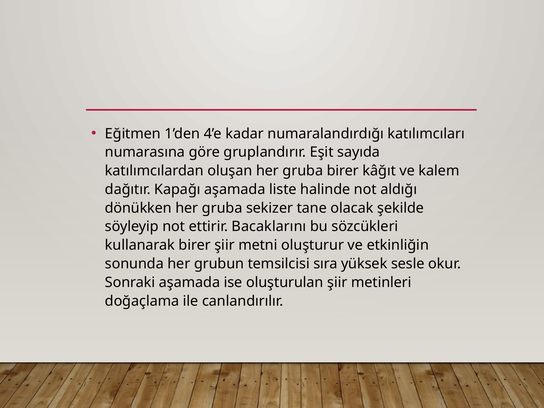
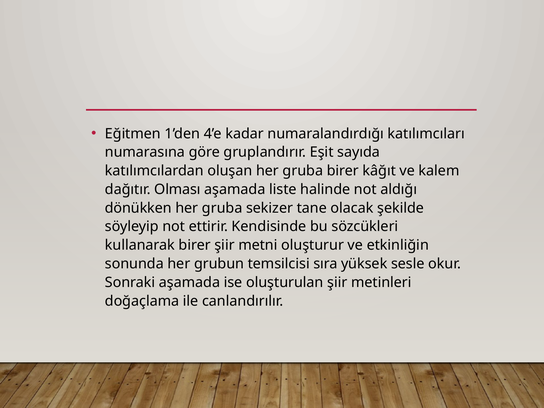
Kapağı: Kapağı -> Olması
Bacaklarını: Bacaklarını -> Kendisinde
